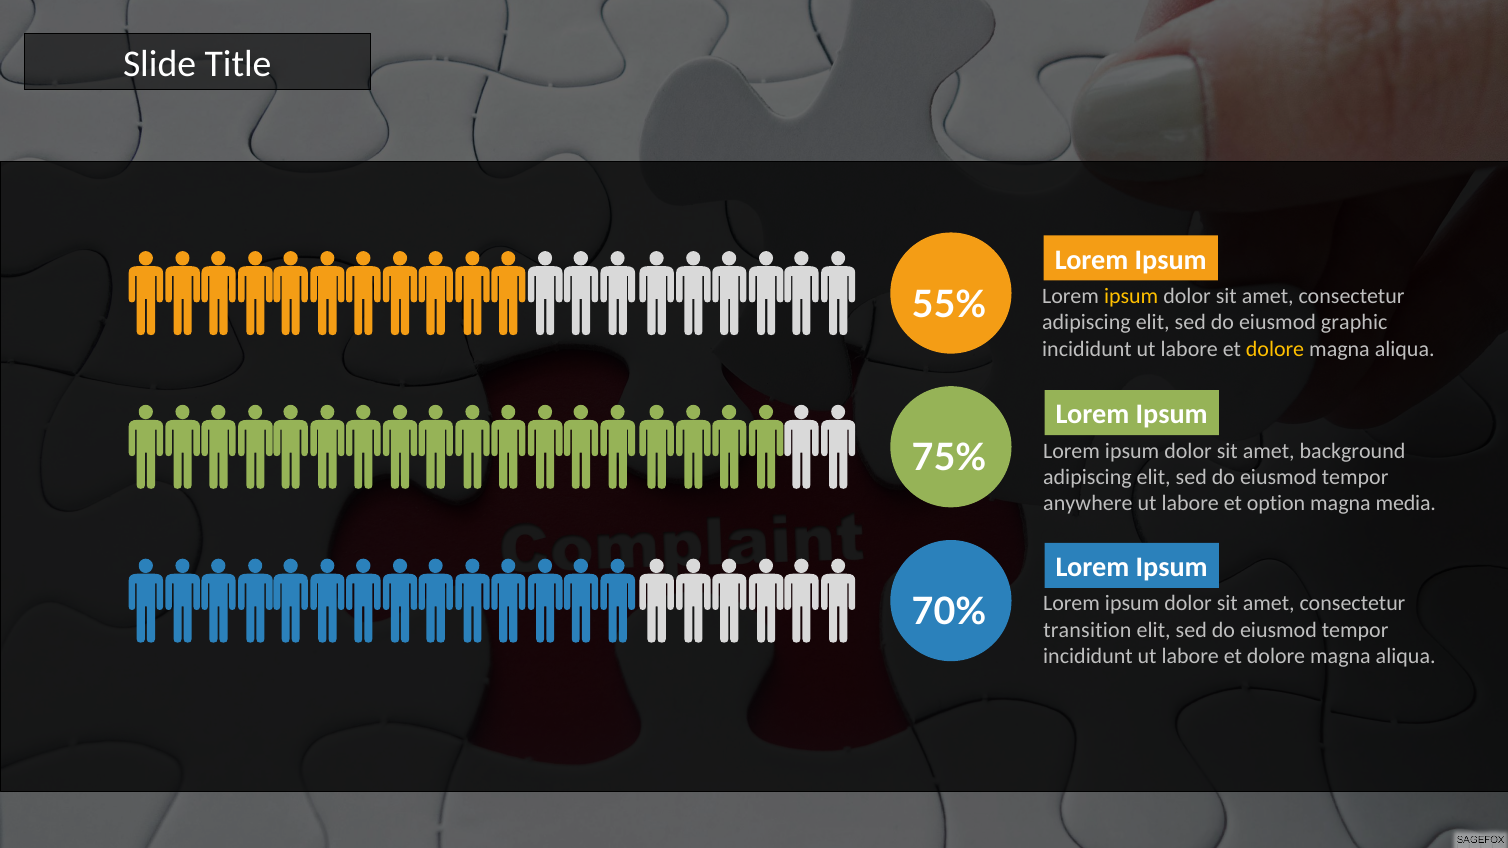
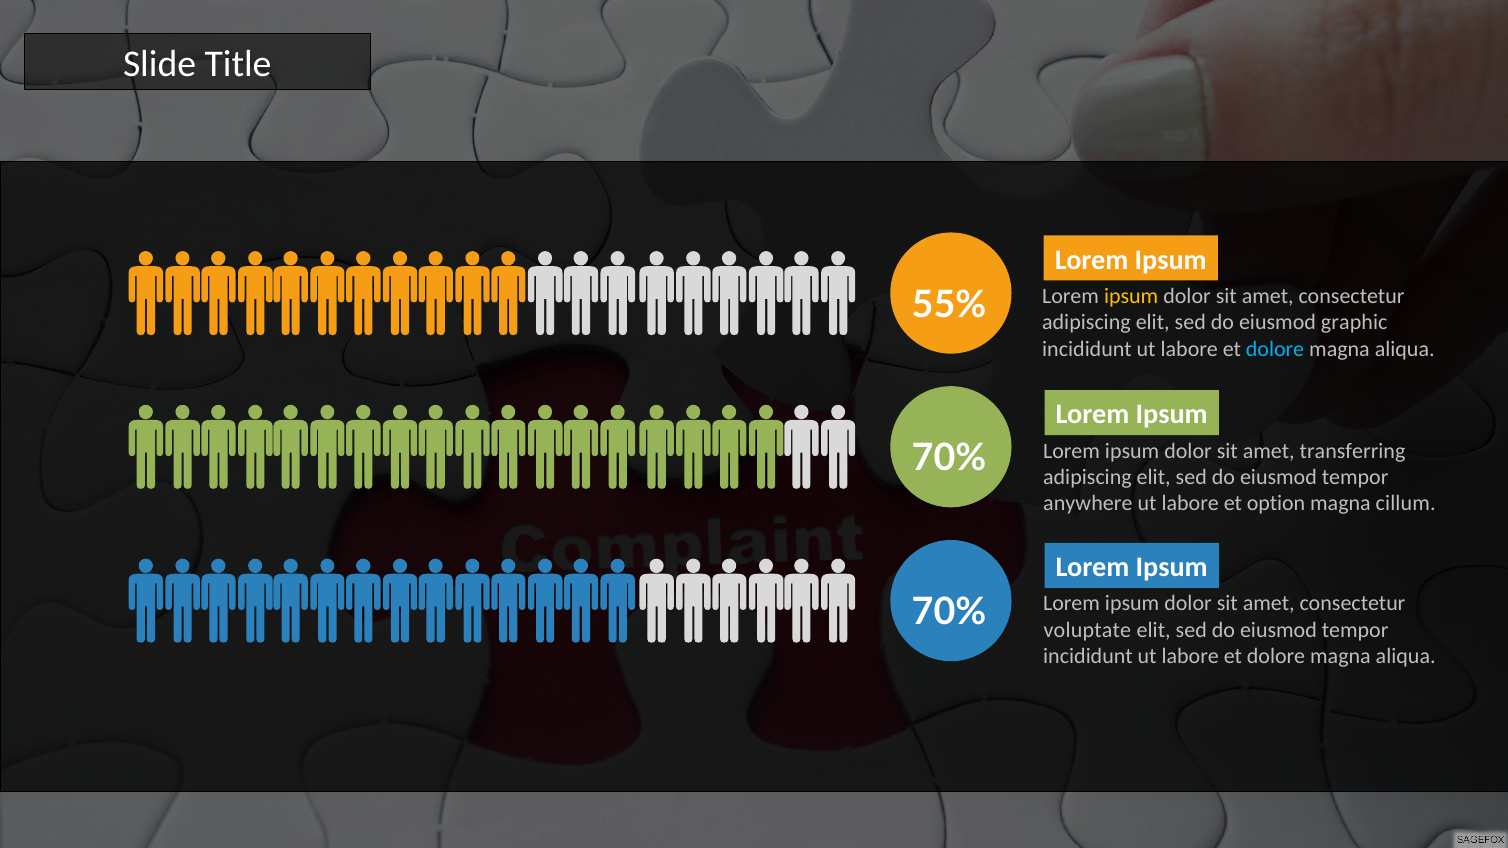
dolore at (1275, 349) colour: yellow -> light blue
background: background -> transferring
75% at (949, 459): 75% -> 70%
media: media -> cillum
transition: transition -> voluptate
